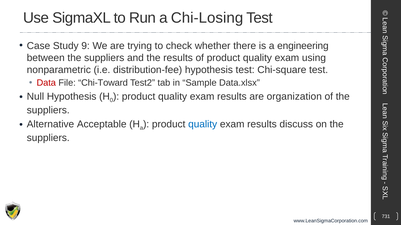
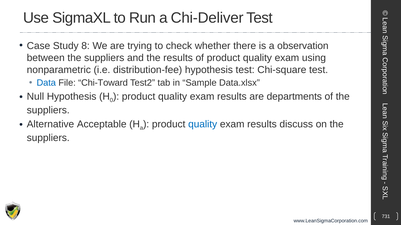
Chi-Losing: Chi-Losing -> Chi-Deliver
9: 9 -> 8
engineering: engineering -> observation
Data colour: red -> blue
organization: organization -> departments
